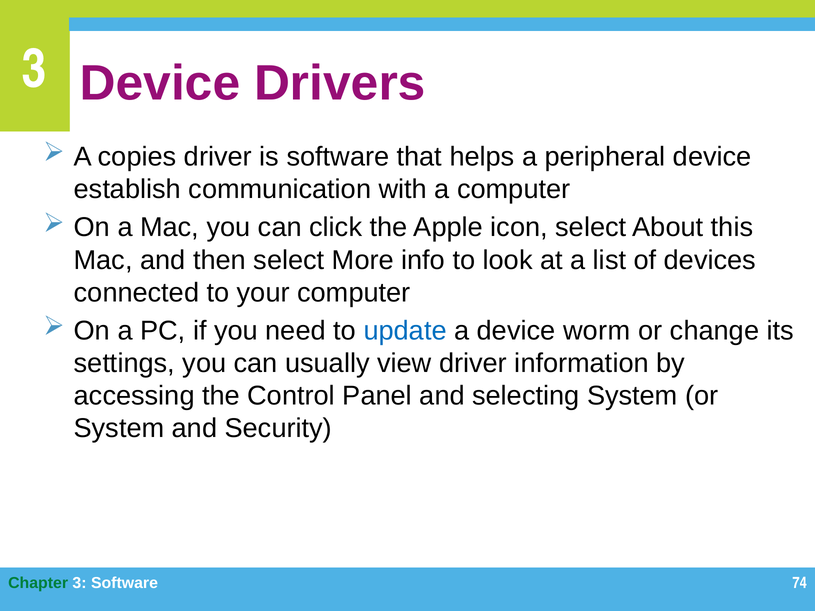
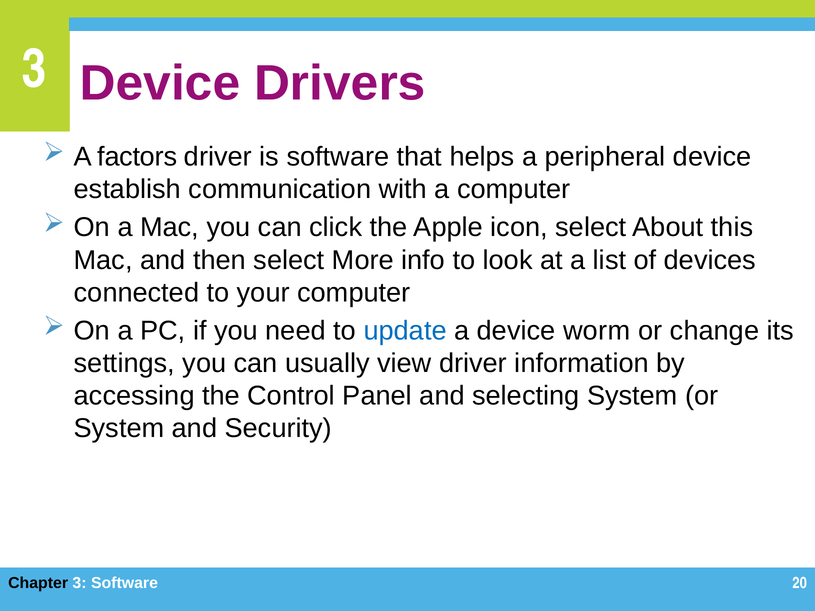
copies: copies -> factors
Chapter colour: green -> black
74: 74 -> 20
